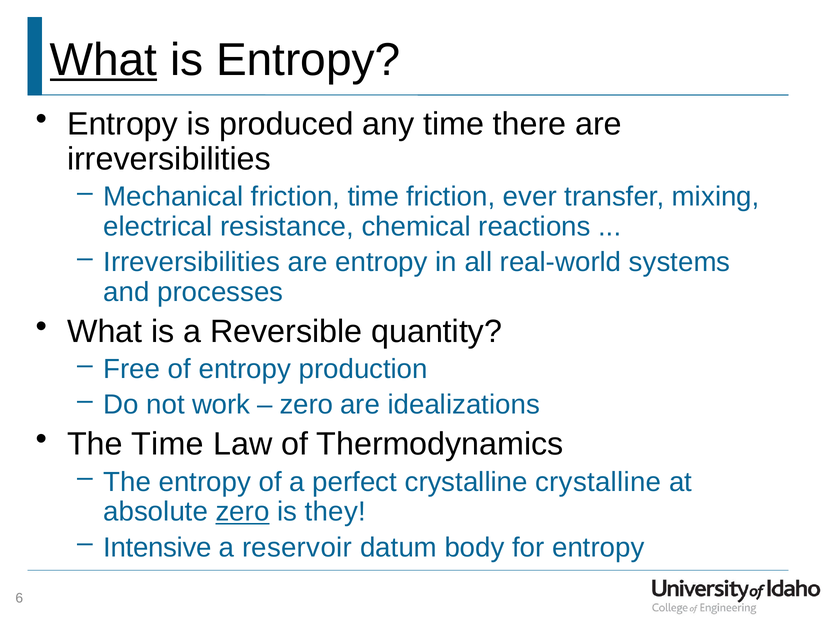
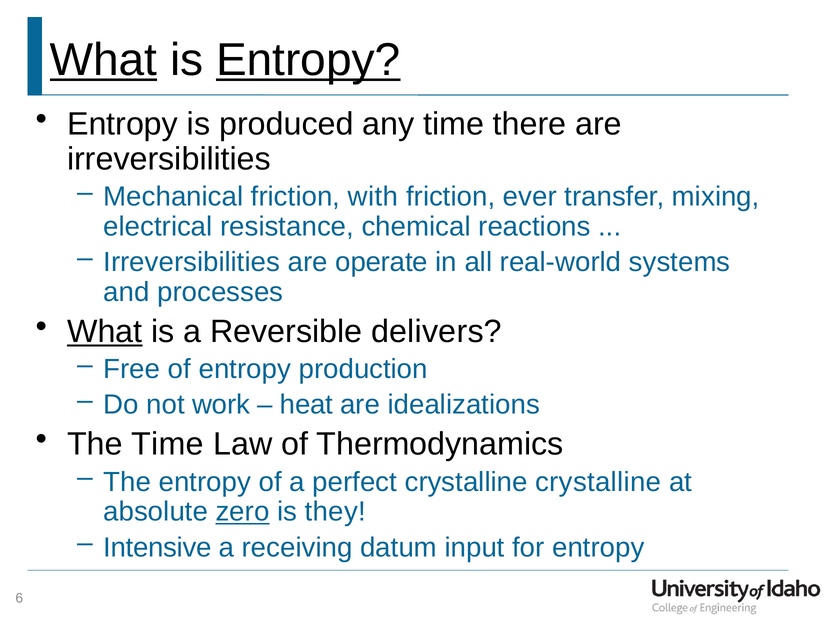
Entropy at (308, 60) underline: none -> present
friction time: time -> with
are entropy: entropy -> operate
What at (105, 332) underline: none -> present
quantity: quantity -> delivers
zero at (306, 405): zero -> heat
reservoir: reservoir -> receiving
body: body -> input
